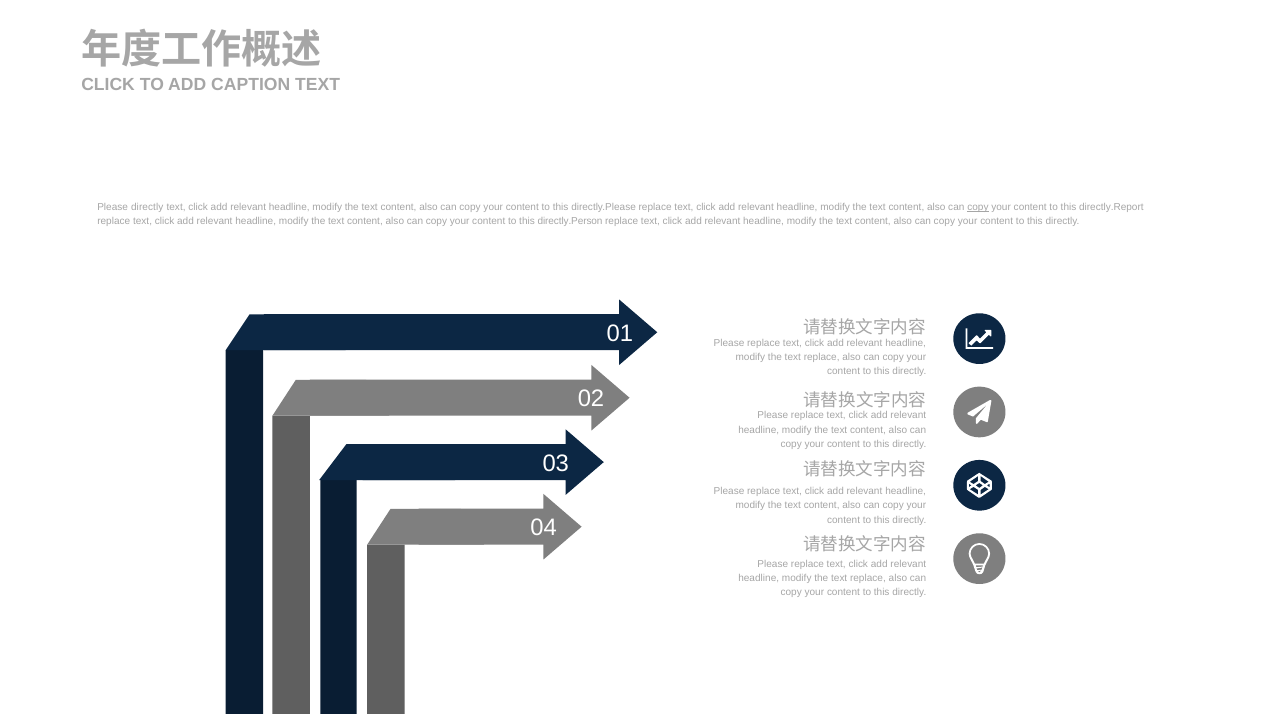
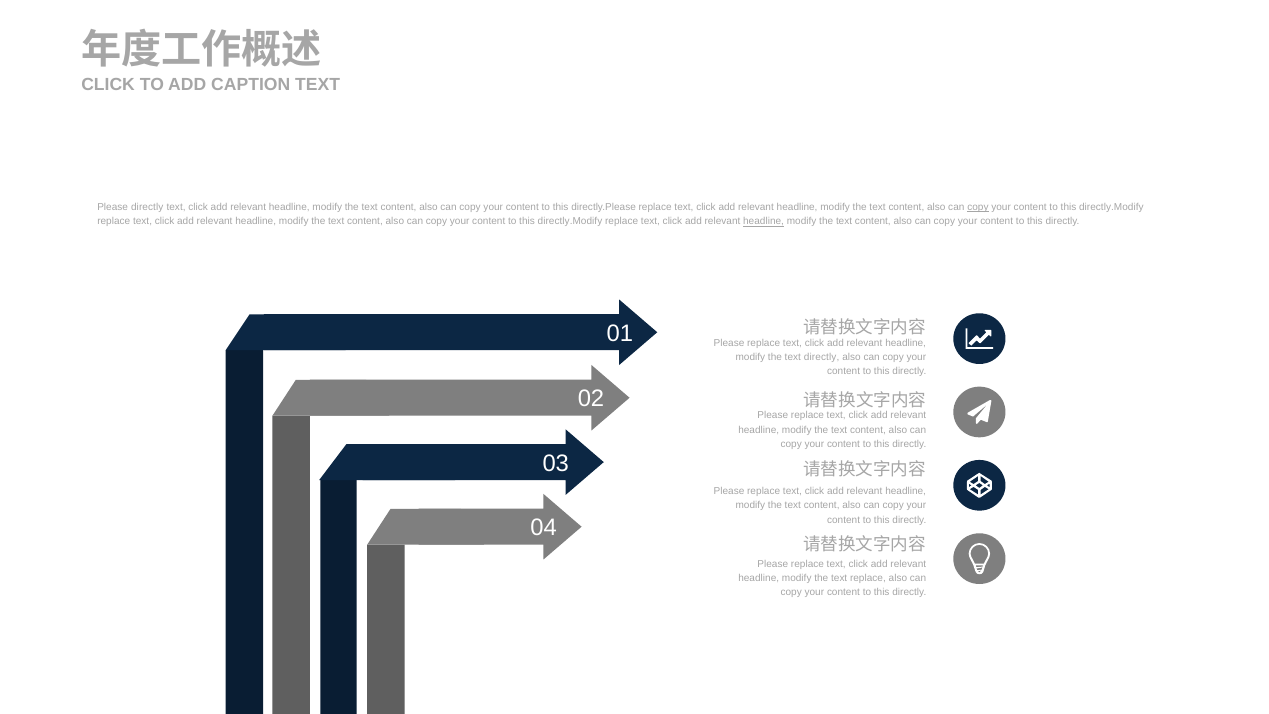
directly.Report at (1111, 207): directly.Report -> directly.Modify
directly.Person at (570, 221): directly.Person -> directly.Modify
headline at (764, 221) underline: none -> present
replace at (822, 357): replace -> directly
